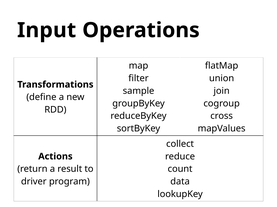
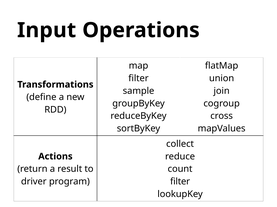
data at (180, 182): data -> filter
